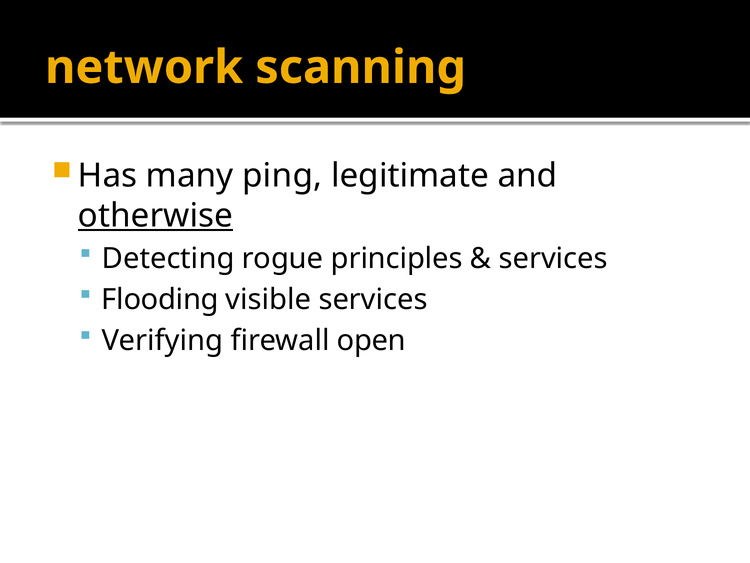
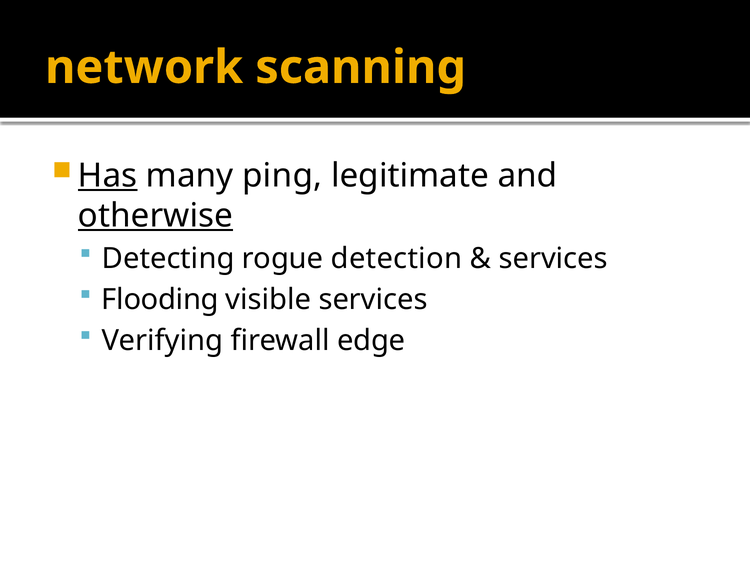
Has underline: none -> present
principles: principles -> detection
open: open -> edge
